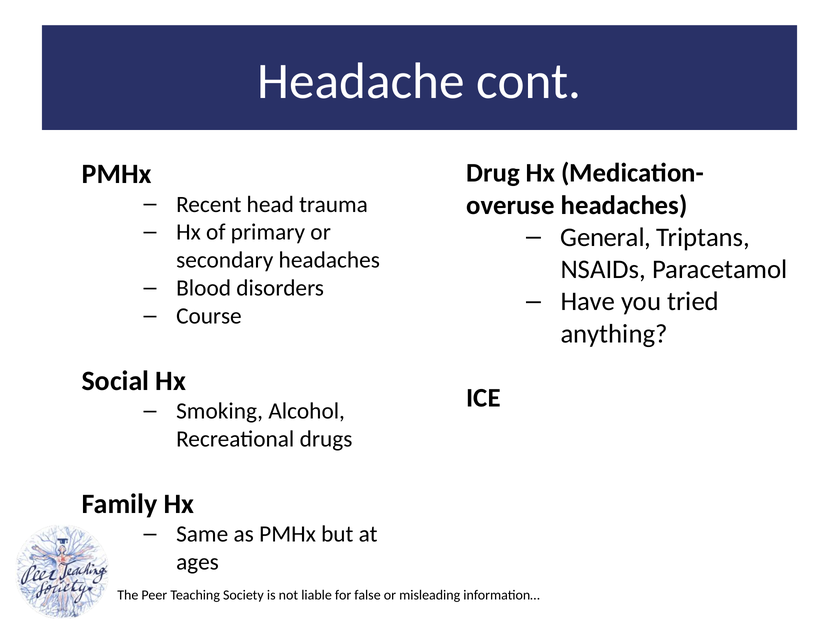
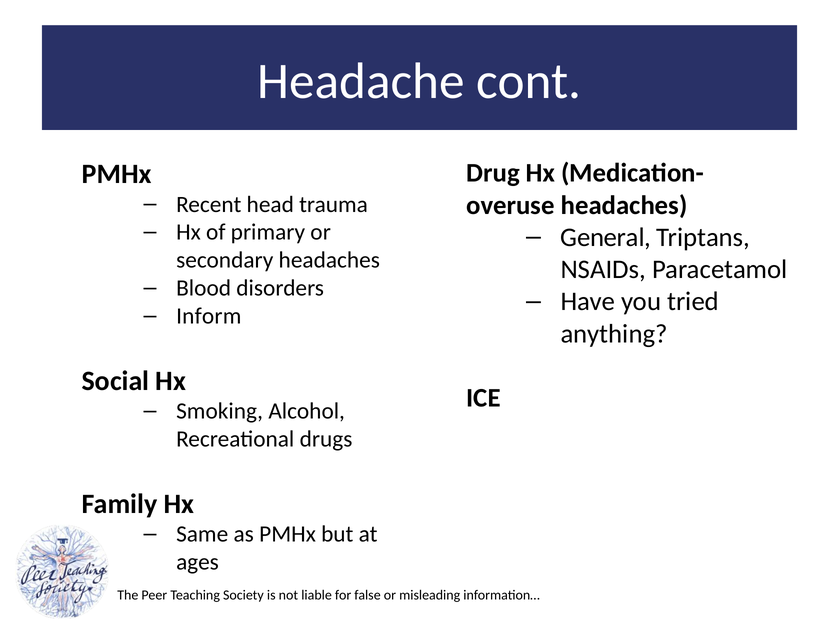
Course: Course -> Inform
